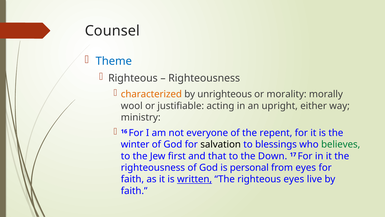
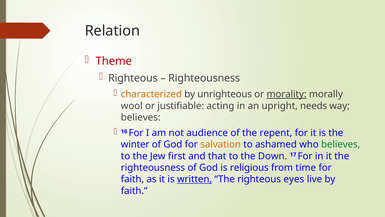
Counsel: Counsel -> Relation
Theme colour: blue -> red
morality underline: none -> present
either: either -> needs
ministry at (141, 117): ministry -> believes
everyone: everyone -> audience
salvation colour: black -> orange
blessings: blessings -> ashamed
personal: personal -> religious
from eyes: eyes -> time
